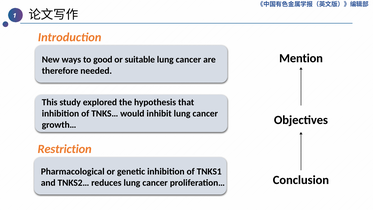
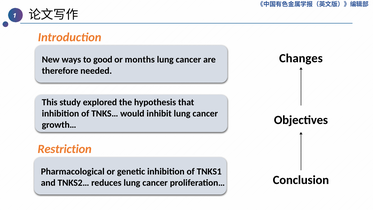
Mention: Mention -> Changes
suitable: suitable -> months
